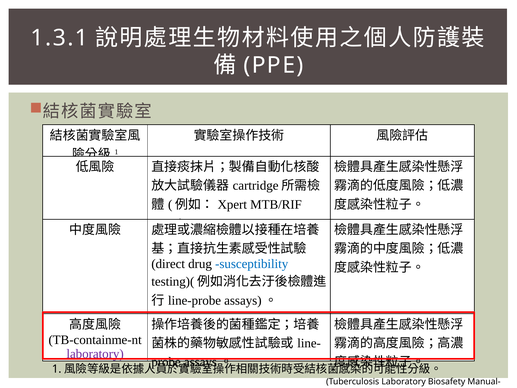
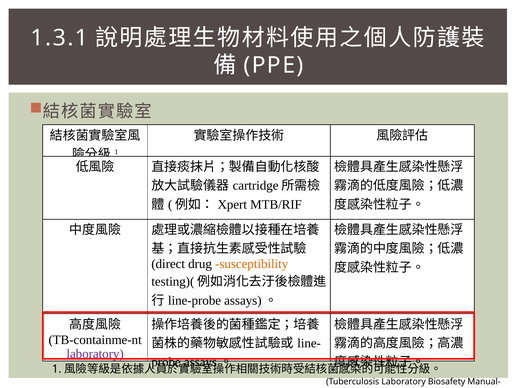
susceptibility colour: blue -> orange
